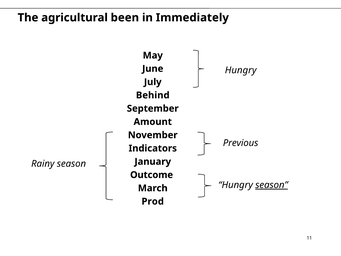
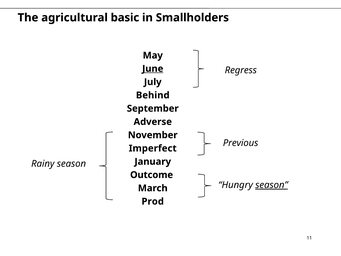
been: been -> basic
Immediately: Immediately -> Smallholders
June underline: none -> present
Hungry at (241, 70): Hungry -> Regress
Amount: Amount -> Adverse
Indicators: Indicators -> Imperfect
